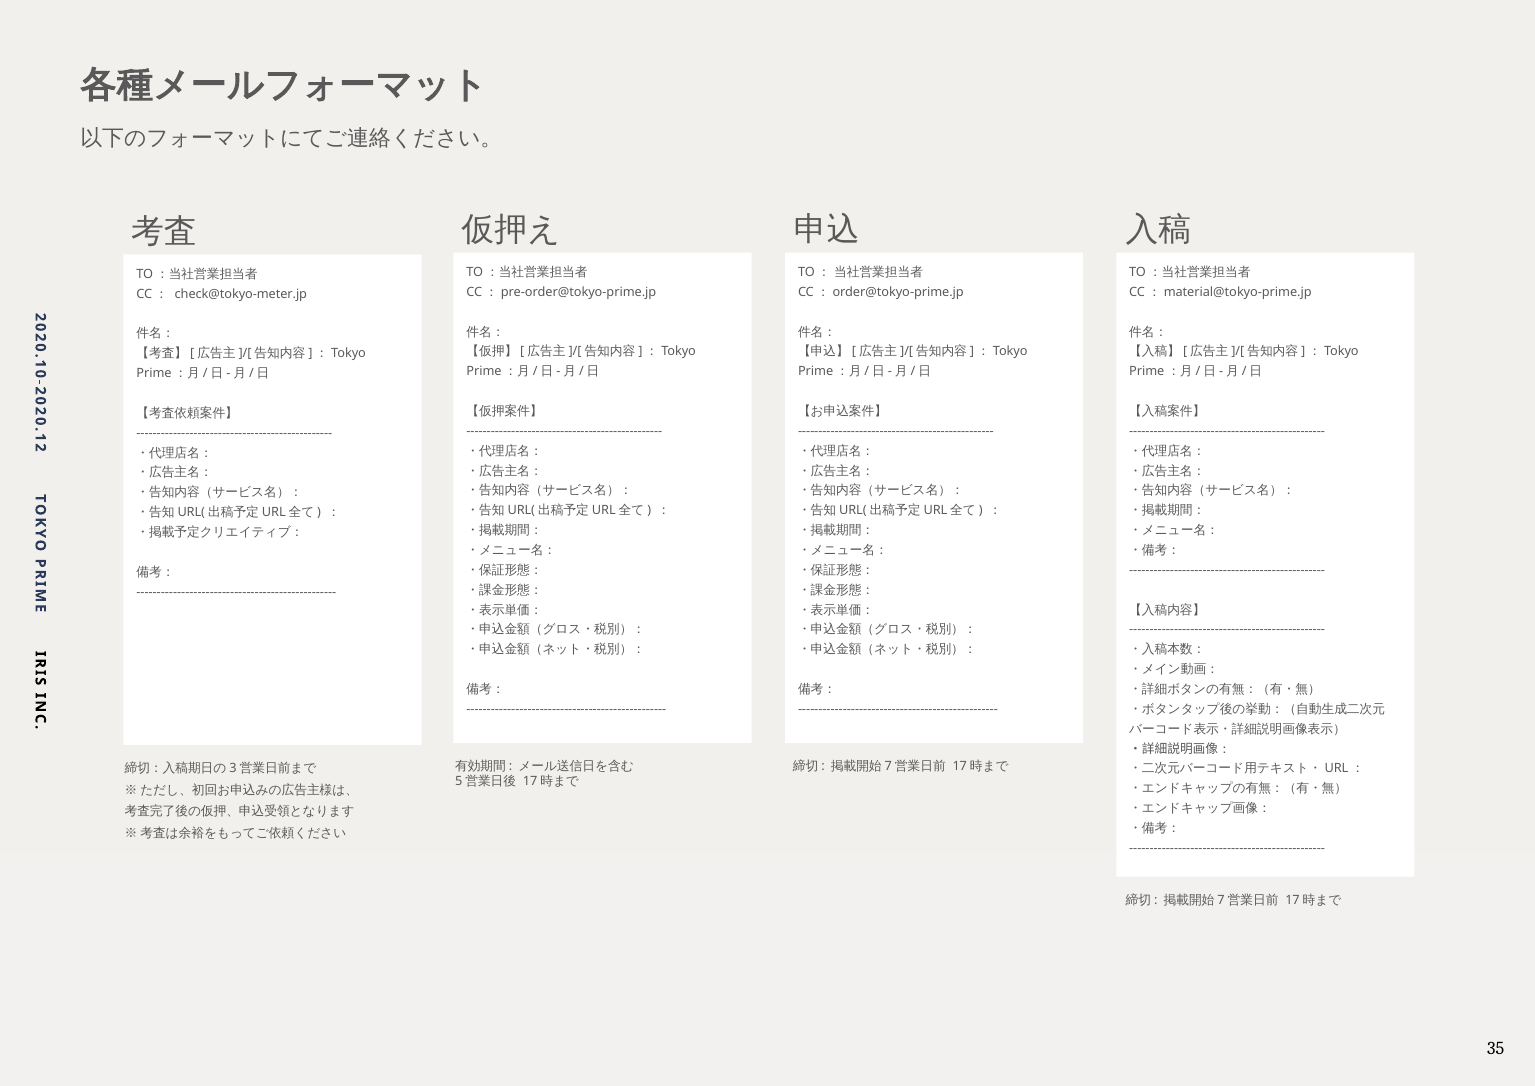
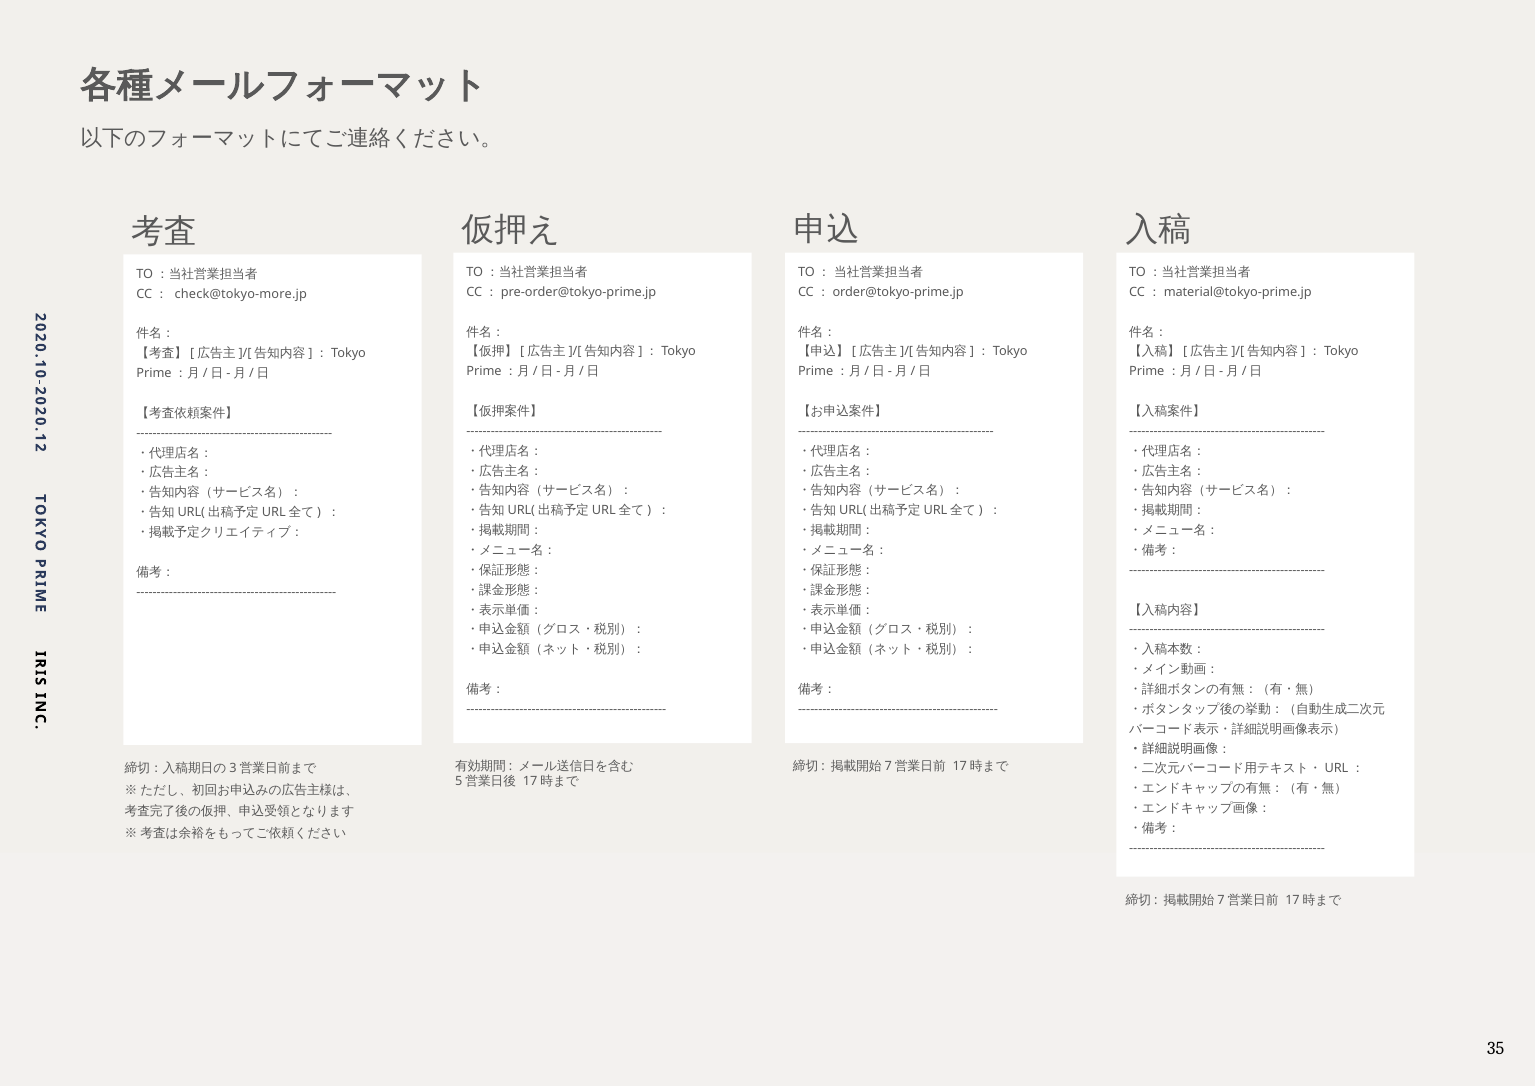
check@tokyo-meter.jp: check@tokyo-meter.jp -> check@tokyo-more.jp
